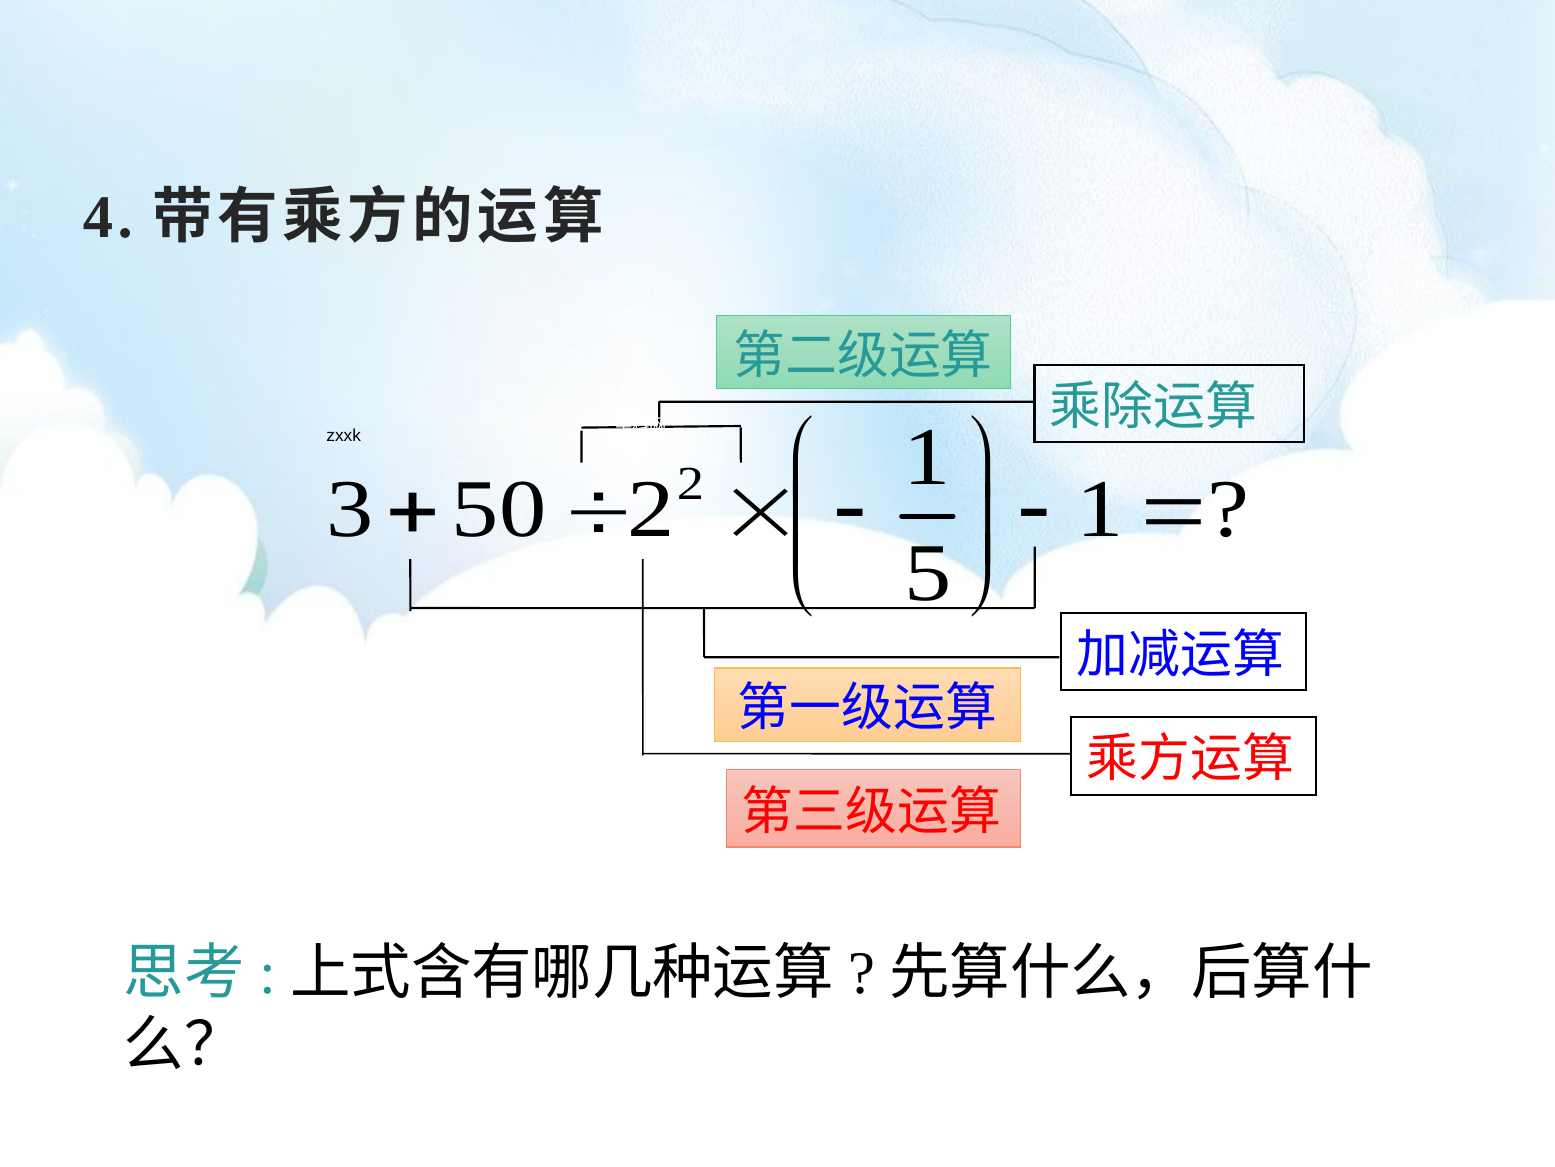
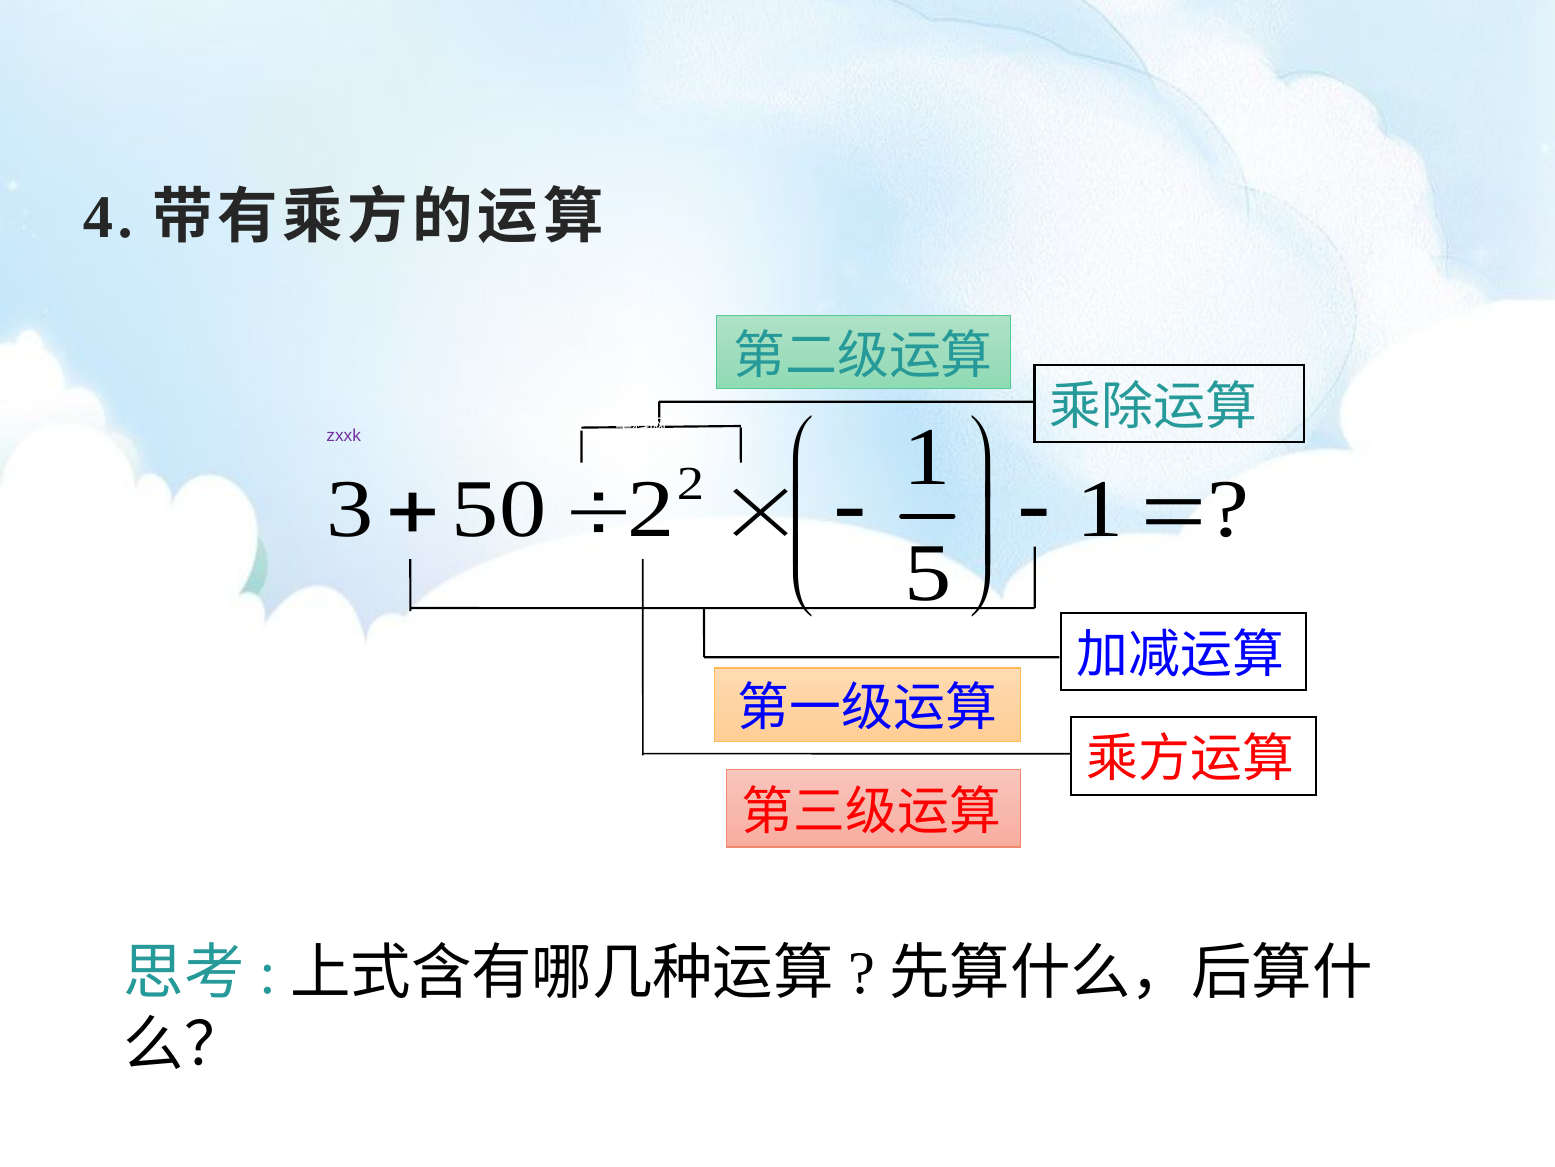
zxxk colour: black -> purple
